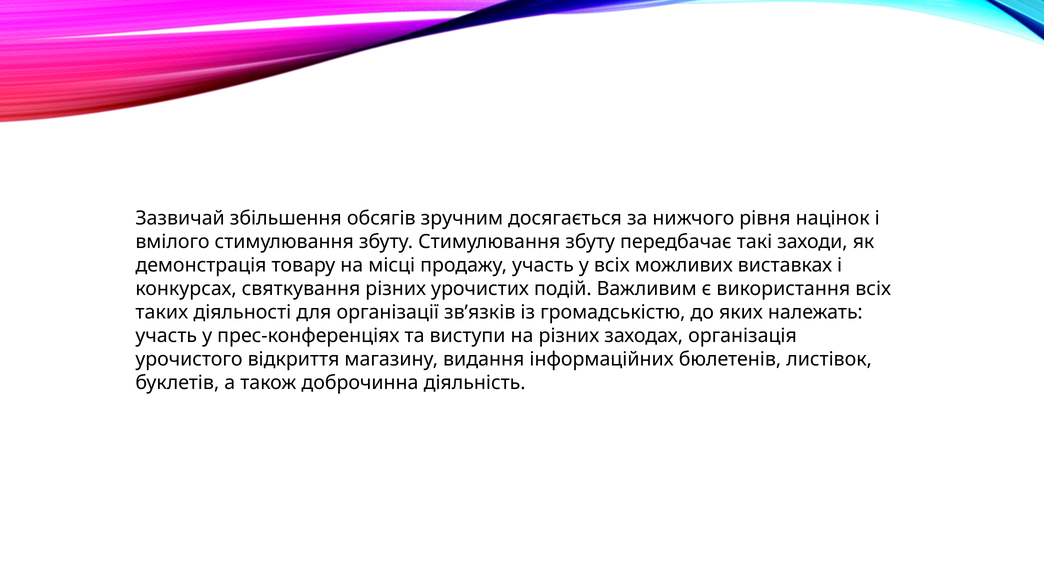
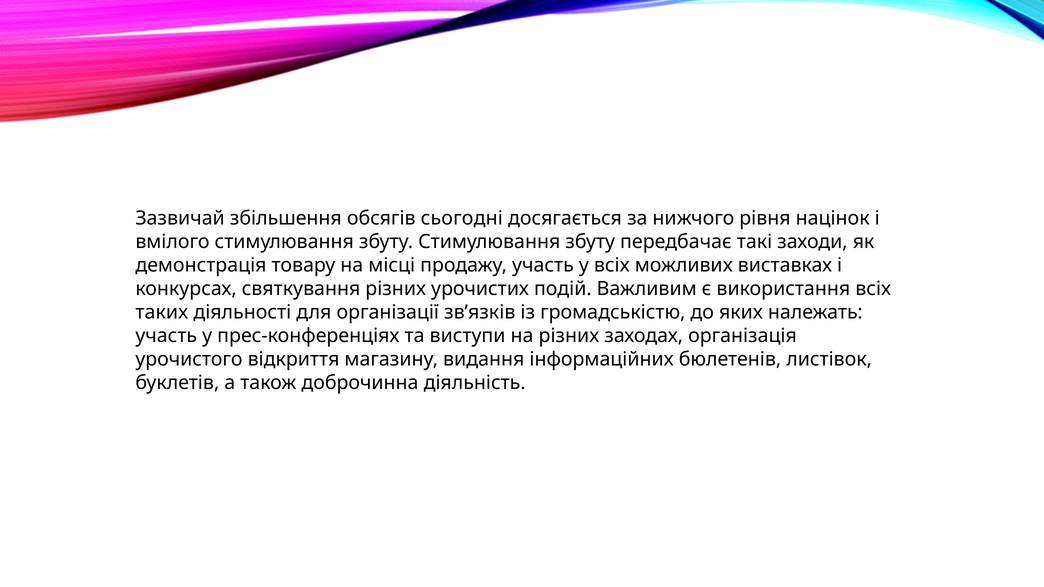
зручним: зручним -> сьогодні
